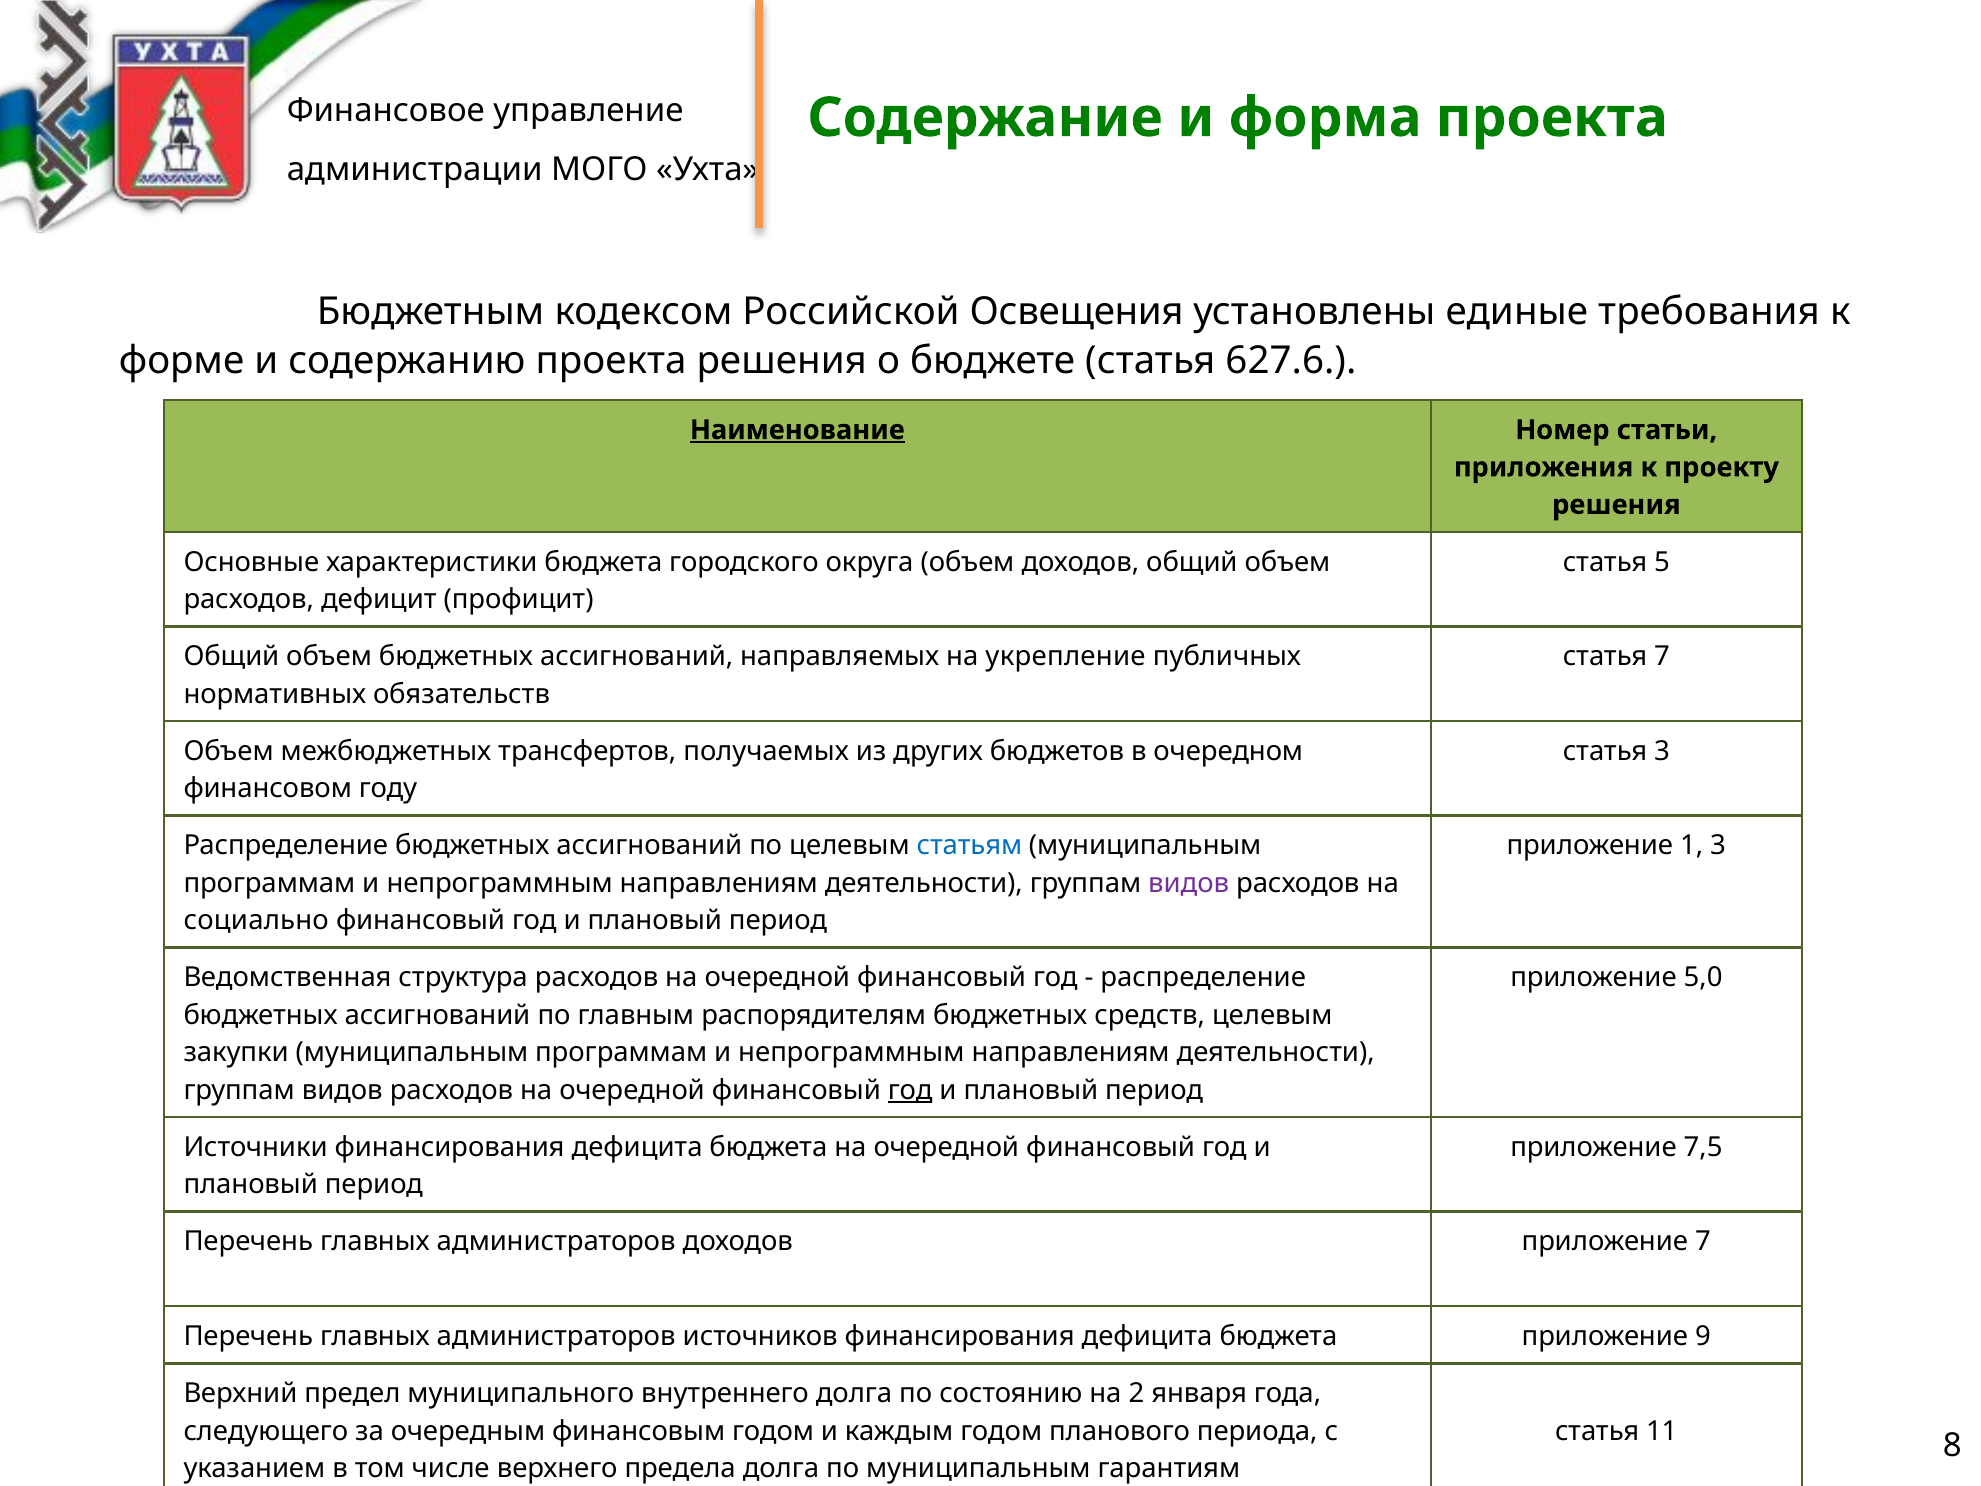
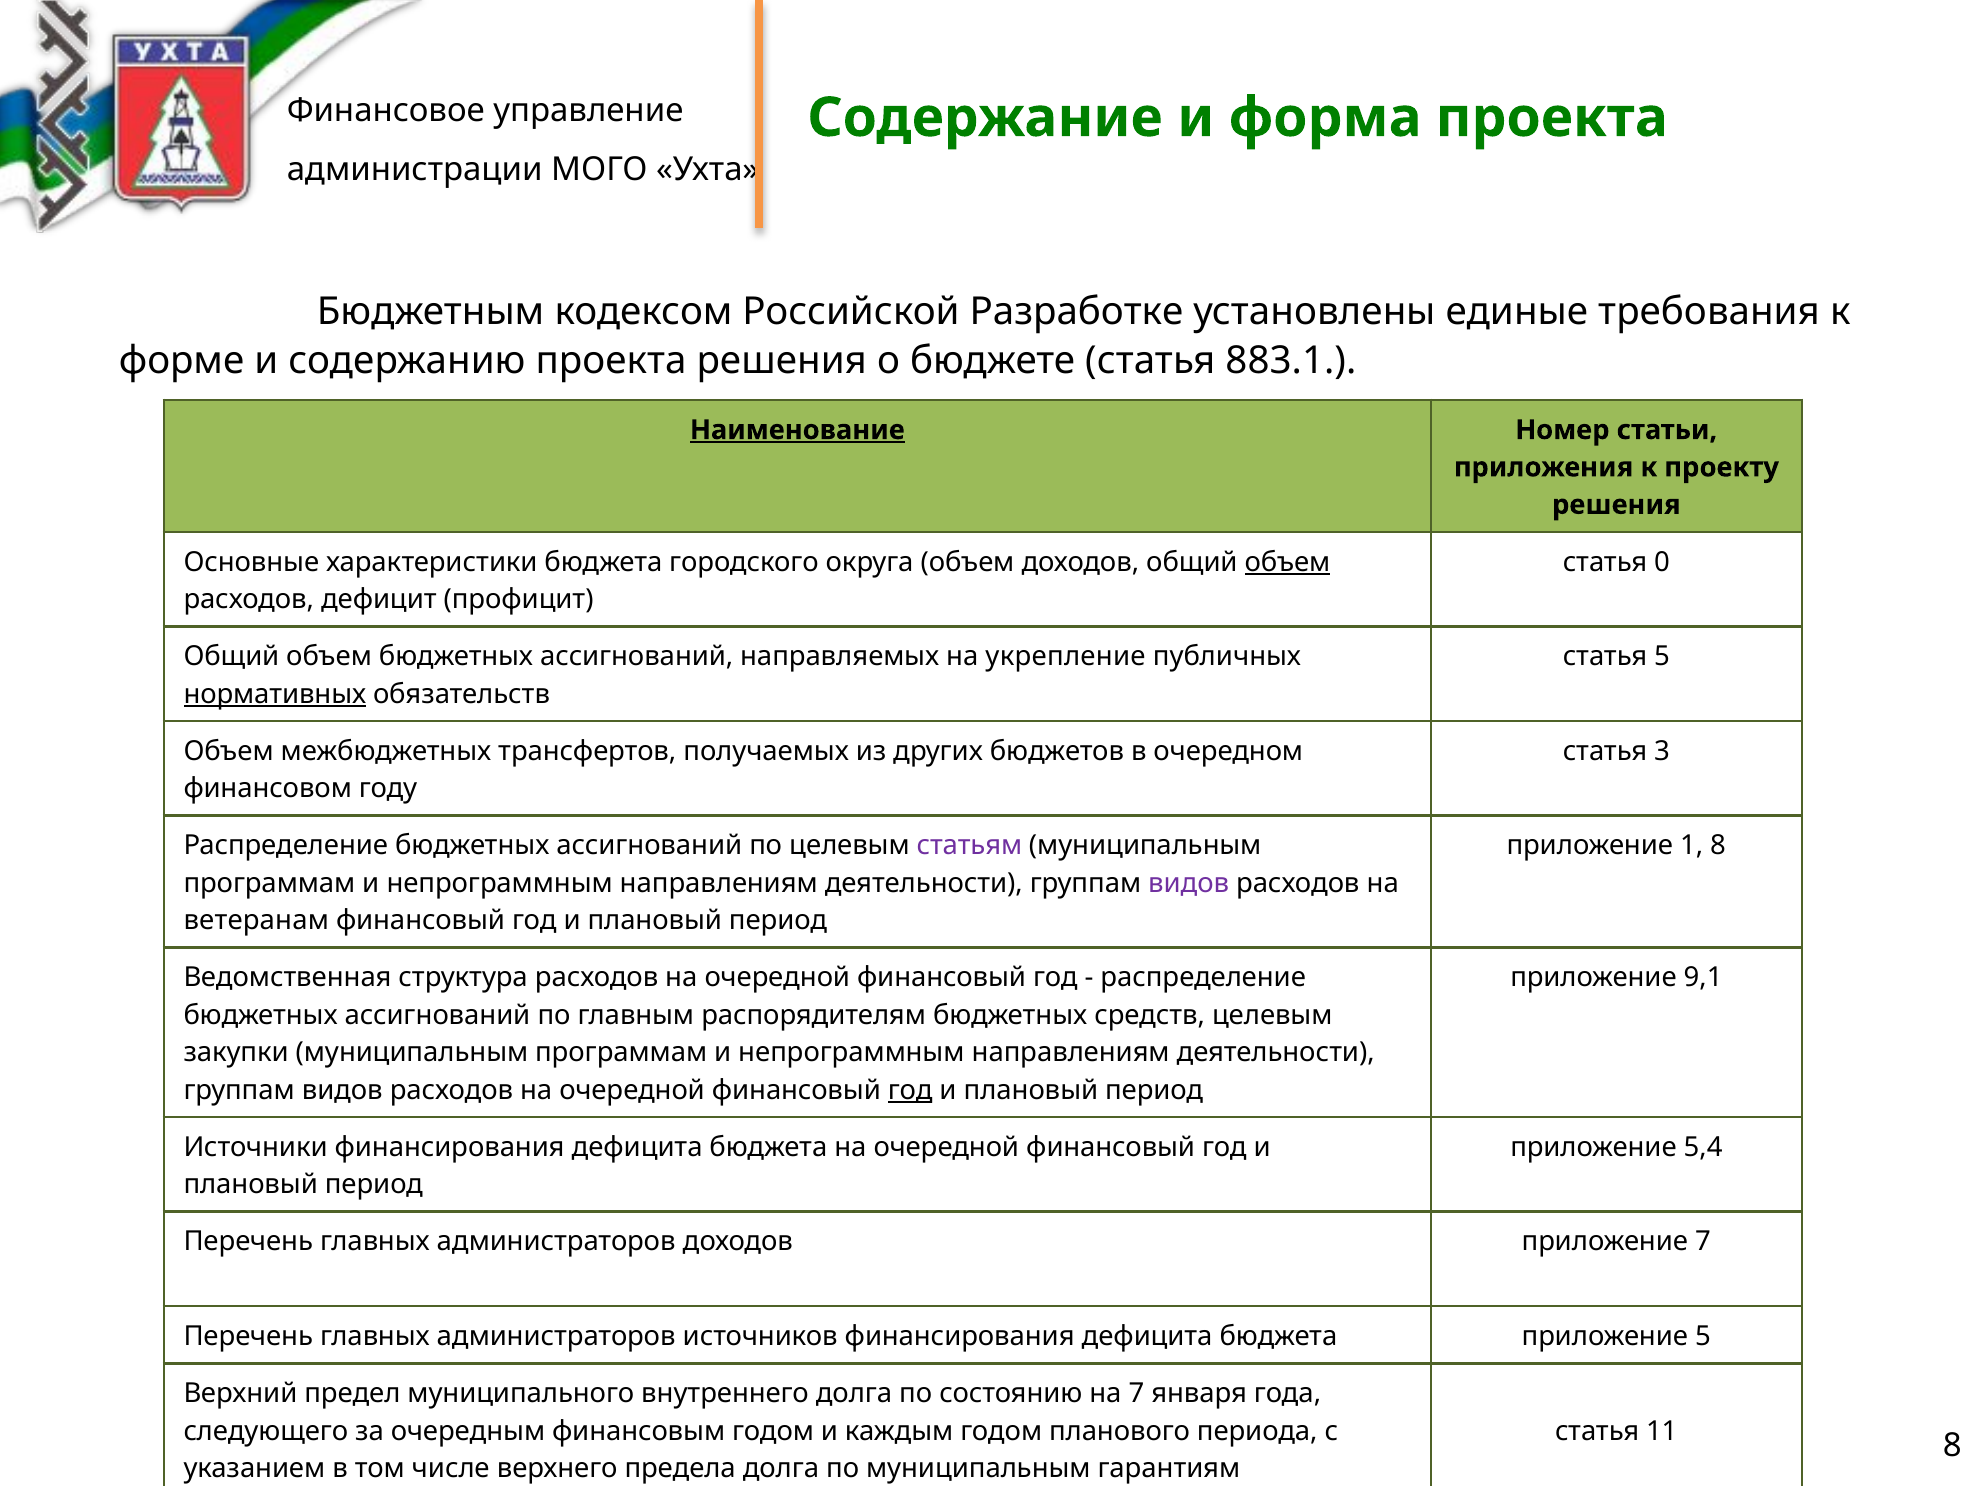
Освещения: Освещения -> Разработке
627.6: 627.6 -> 883.1
объем at (1287, 562) underline: none -> present
5: 5 -> 0
статья 7: 7 -> 5
нормативных underline: none -> present
статьям colour: blue -> purple
1 3: 3 -> 8
социально: социально -> ветеранам
5,0: 5,0 -> 9,1
7,5: 7,5 -> 5,4
приложение 9: 9 -> 5
на 2: 2 -> 7
